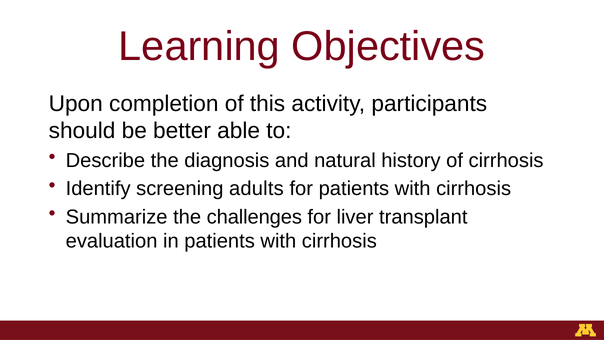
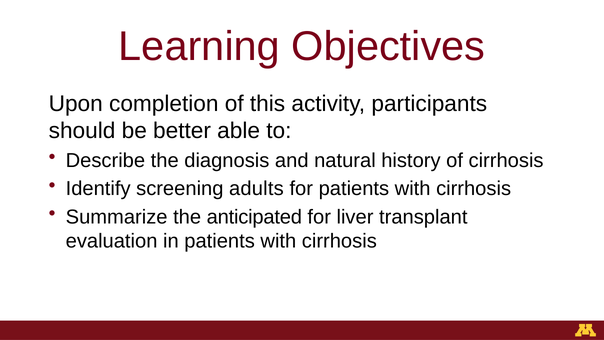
challenges: challenges -> anticipated
